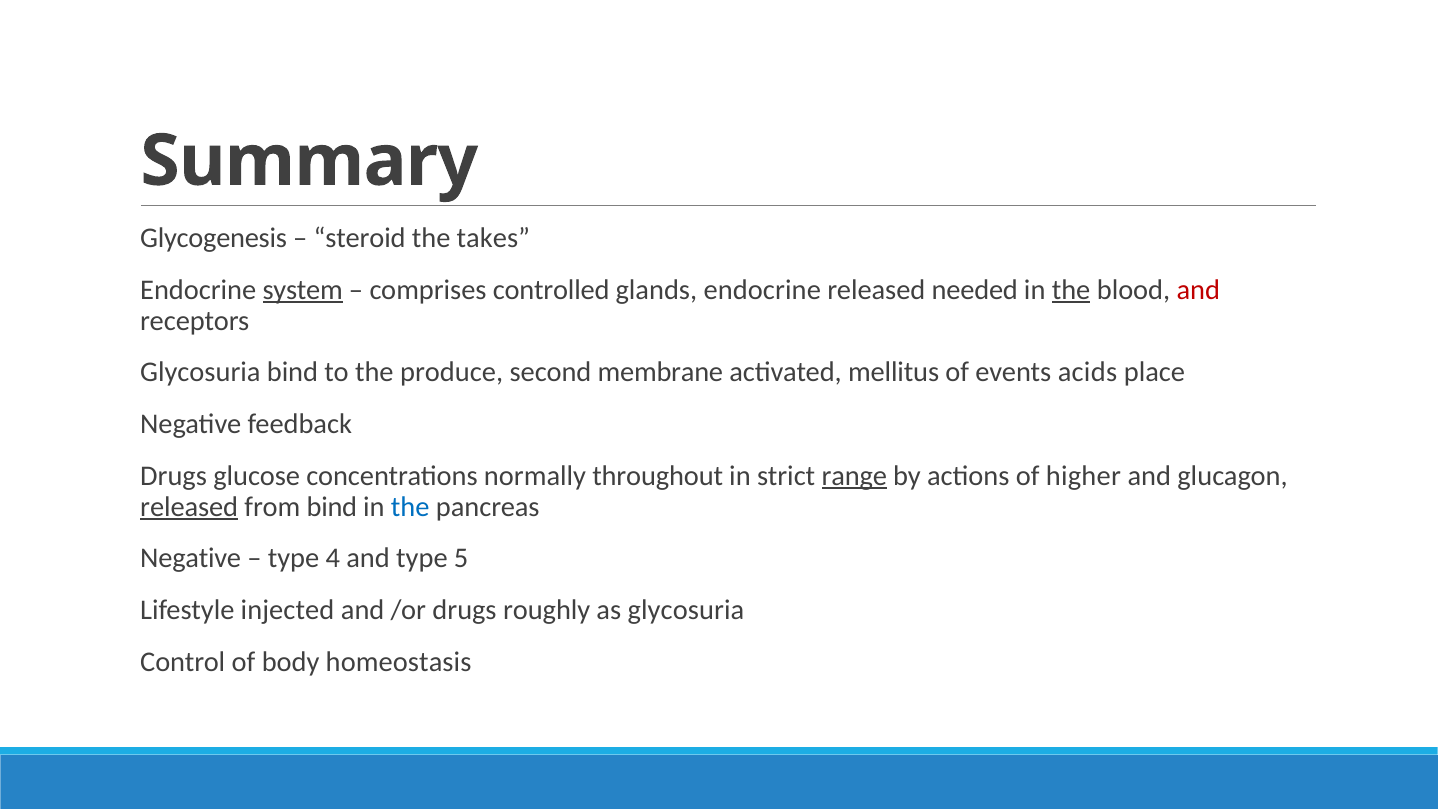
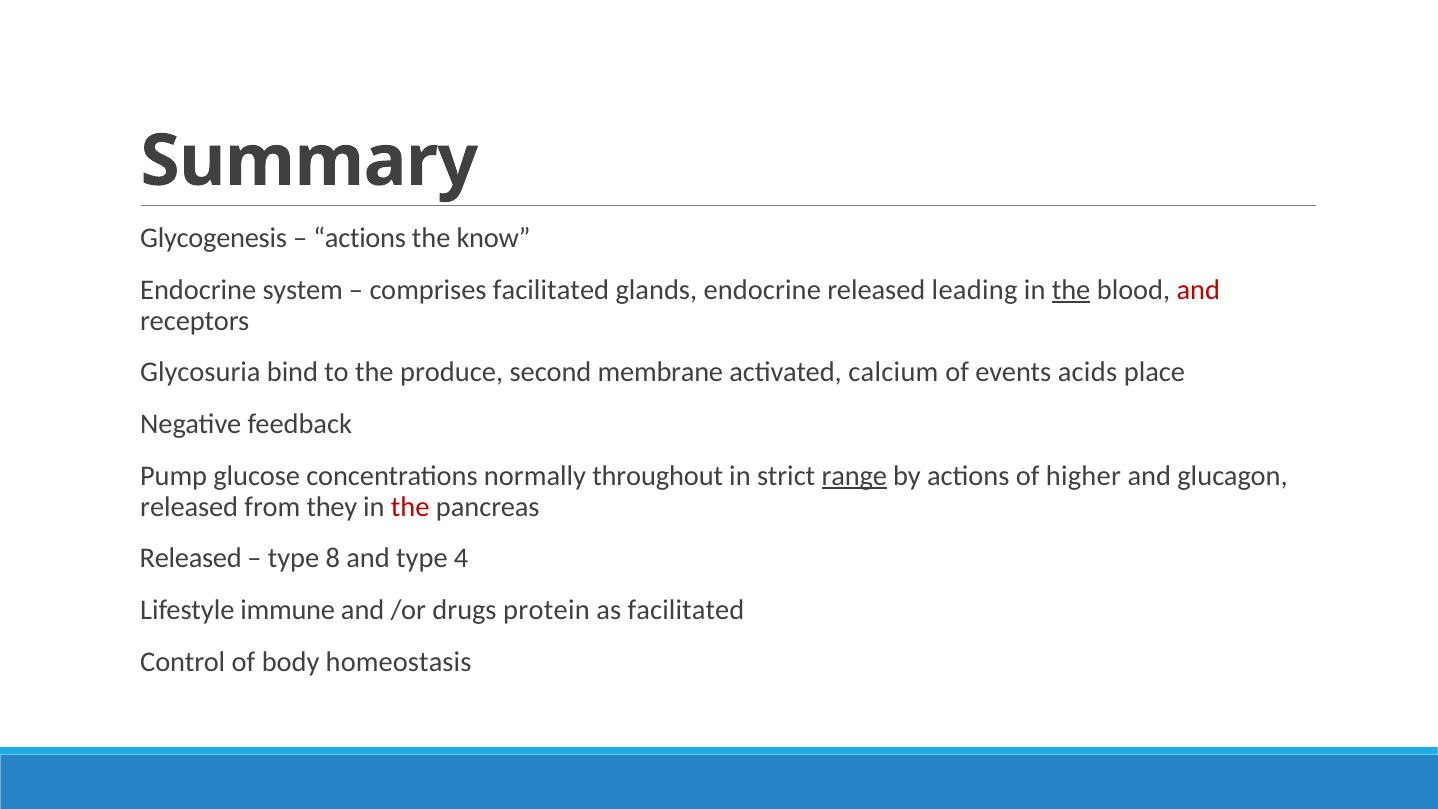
steroid at (360, 238): steroid -> actions
takes: takes -> know
system underline: present -> none
comprises controlled: controlled -> facilitated
needed: needed -> leading
mellitus: mellitus -> calcium
Drugs at (174, 476): Drugs -> Pump
released at (189, 507) underline: present -> none
from bind: bind -> they
the at (410, 507) colour: blue -> red
Negative at (191, 558): Negative -> Released
4: 4 -> 8
5: 5 -> 4
injected: injected -> immune
roughly: roughly -> protein
as glycosuria: glycosuria -> facilitated
